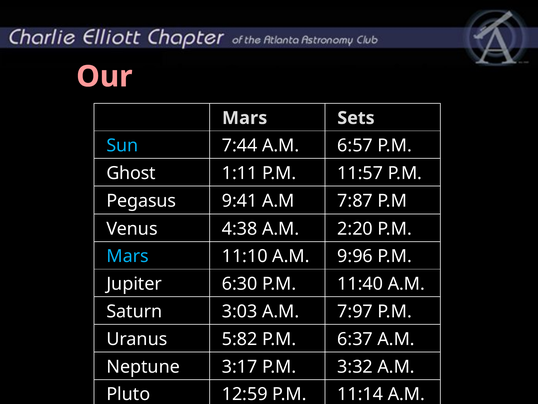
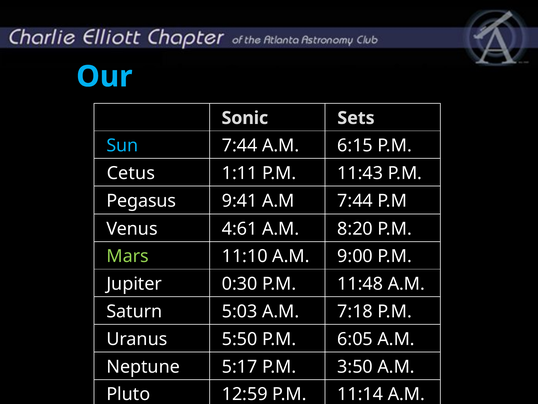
Our colour: pink -> light blue
Mars at (245, 118): Mars -> Sonic
6:57: 6:57 -> 6:15
Ghost: Ghost -> Cetus
11:57: 11:57 -> 11:43
A.M 7:87: 7:87 -> 7:44
4:38: 4:38 -> 4:61
2:20: 2:20 -> 8:20
Mars at (128, 256) colour: light blue -> light green
9:96: 9:96 -> 9:00
6:30: 6:30 -> 0:30
11:40: 11:40 -> 11:48
3:03: 3:03 -> 5:03
7:97: 7:97 -> 7:18
5:82: 5:82 -> 5:50
6:37: 6:37 -> 6:05
3:17: 3:17 -> 5:17
3:32: 3:32 -> 3:50
